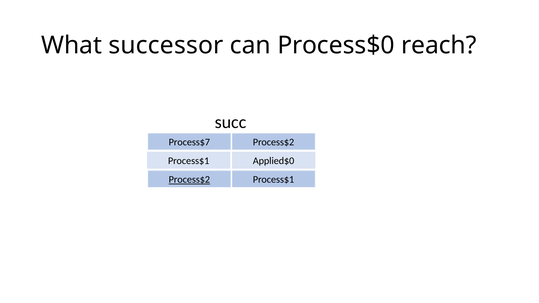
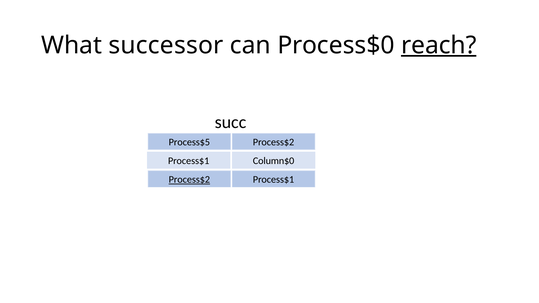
reach underline: none -> present
Process$7: Process$7 -> Process$5
Applied$0: Applied$0 -> Column$0
